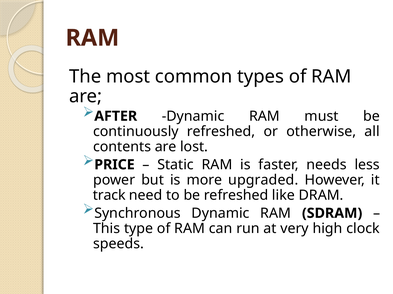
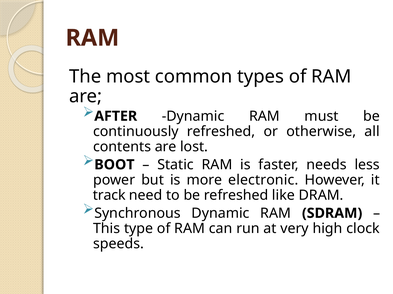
PRICE: PRICE -> BOOT
upgraded: upgraded -> electronic
